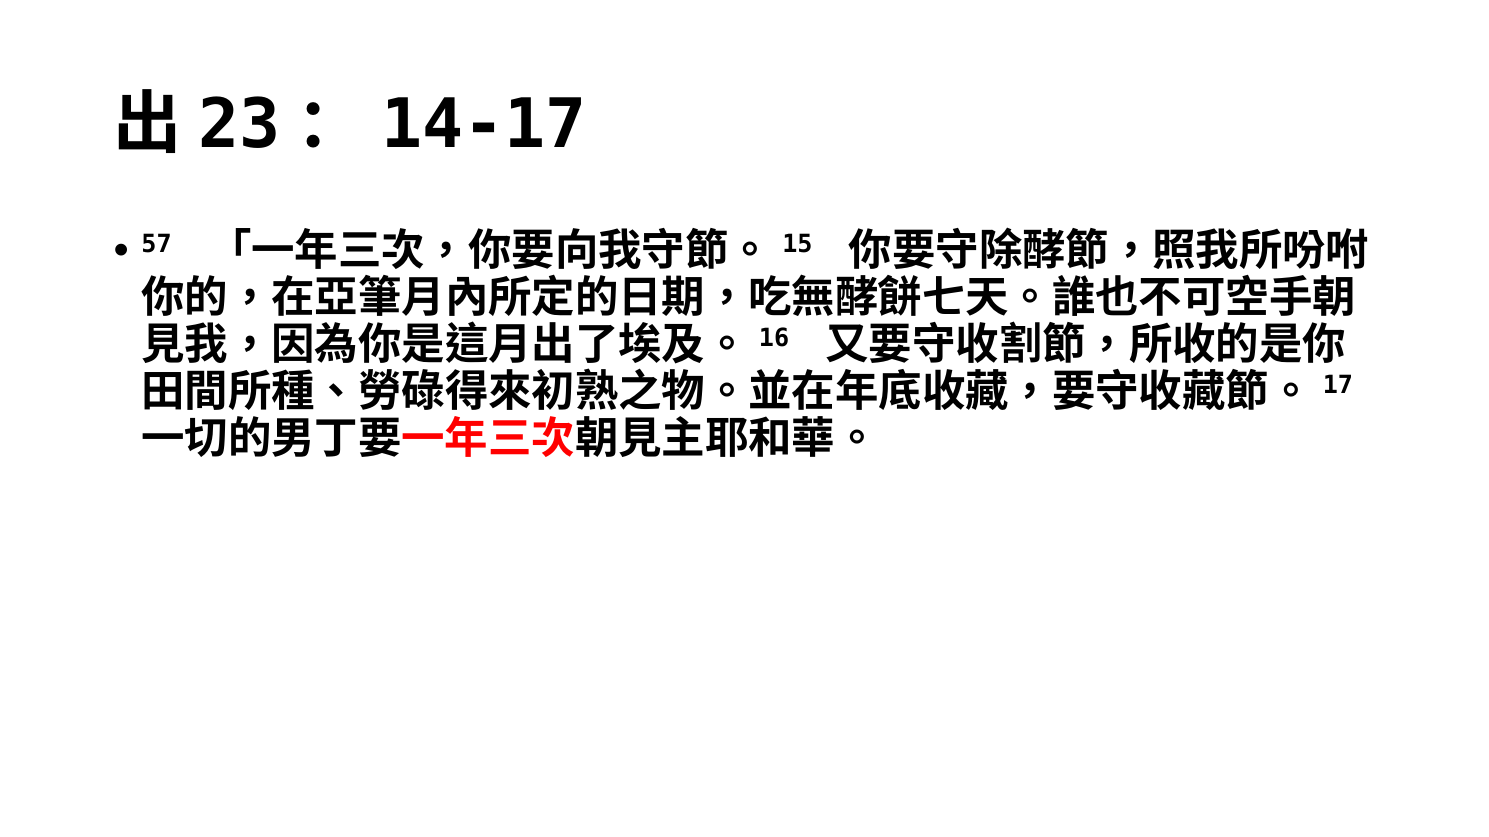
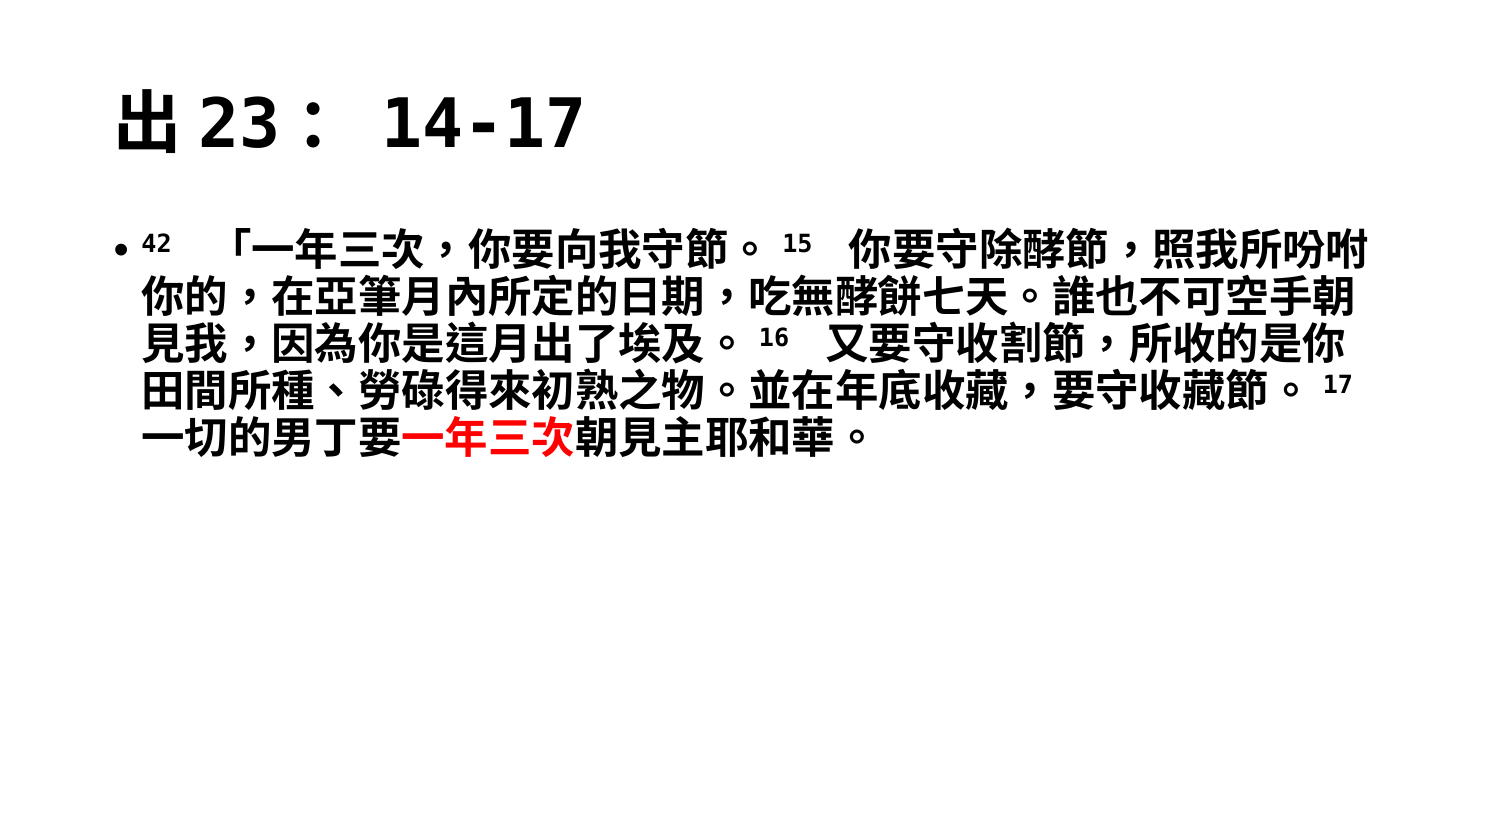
57: 57 -> 42
